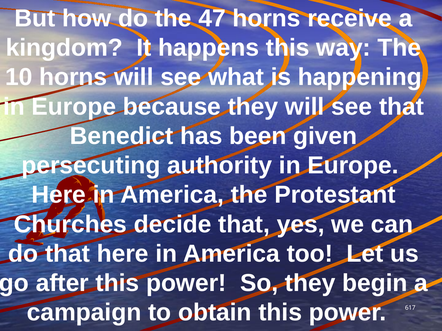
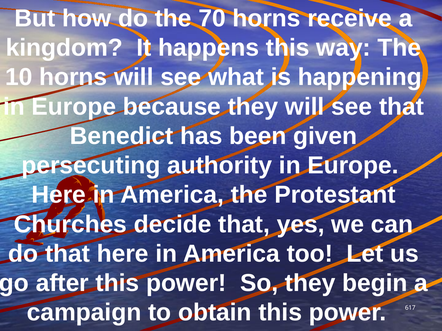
47: 47 -> 70
